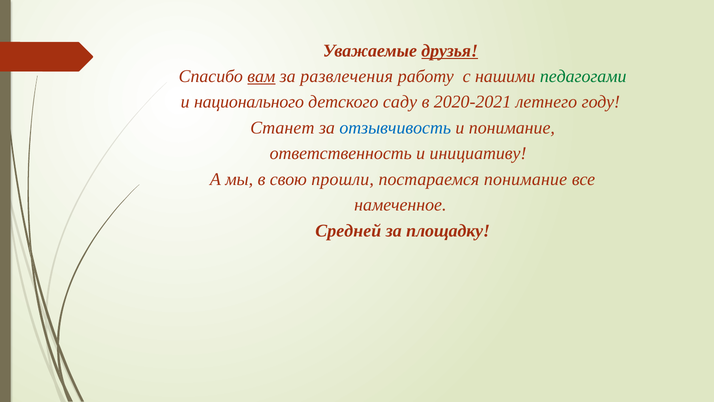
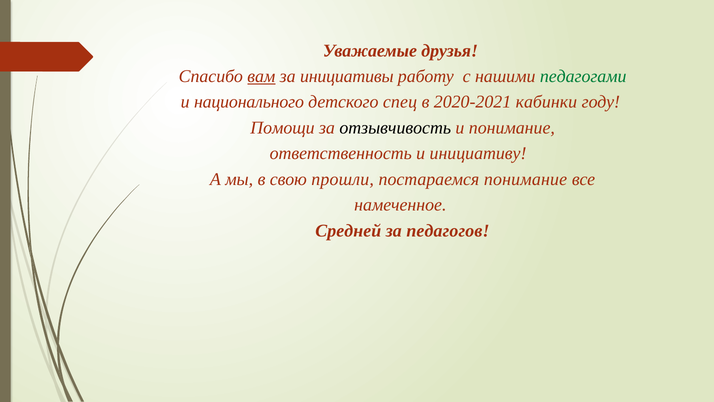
друзья underline: present -> none
развлечения: развлечения -> инициативы
саду: саду -> спец
летнего: летнего -> кабинки
Станет: Станет -> Помощи
отзывчивость colour: blue -> black
площадку: площадку -> педагогов
